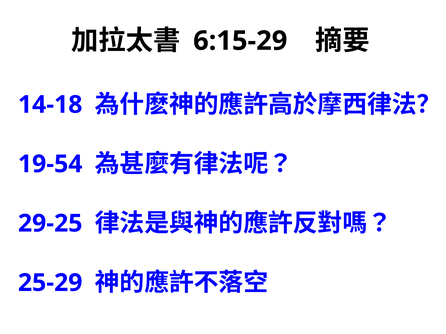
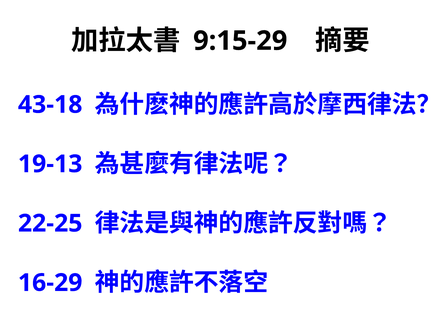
6:15-29: 6:15-29 -> 9:15-29
14-18: 14-18 -> 43-18
19-54: 19-54 -> 19-13
29-25: 29-25 -> 22-25
25-29: 25-29 -> 16-29
